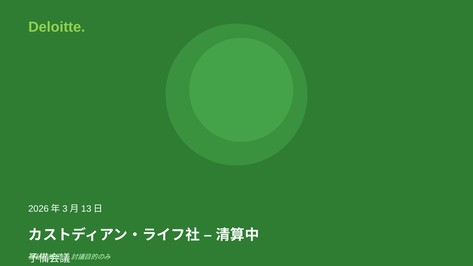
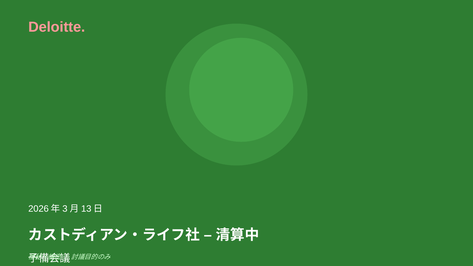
Deloitte colour: light green -> pink
